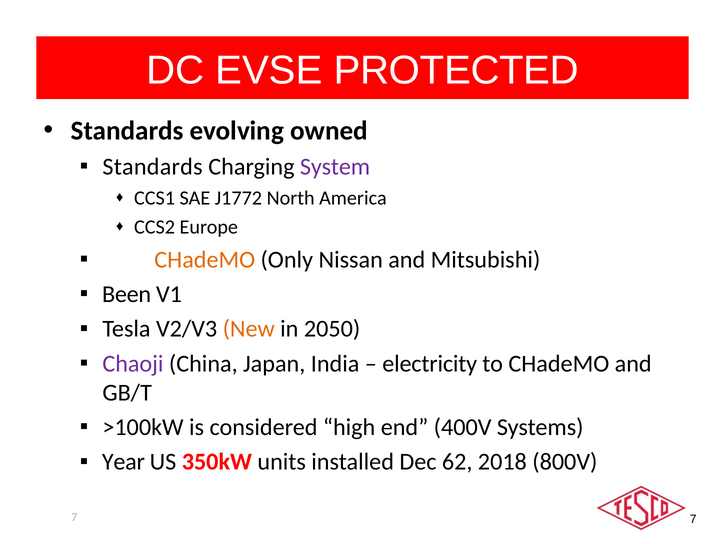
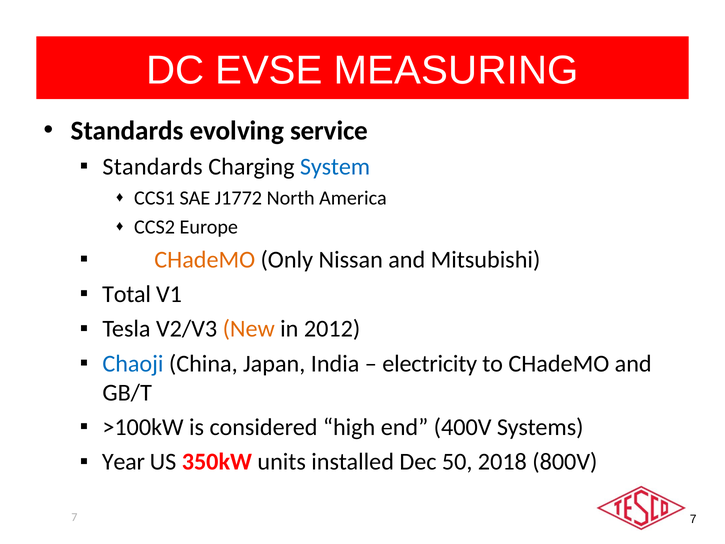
PROTECTED: PROTECTED -> MEASURING
owned: owned -> service
System colour: purple -> blue
Been: Been -> Total
2050: 2050 -> 2012
Chaoji colour: purple -> blue
62: 62 -> 50
